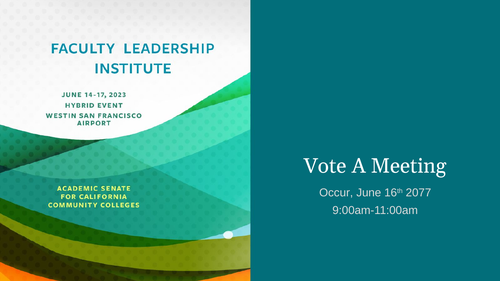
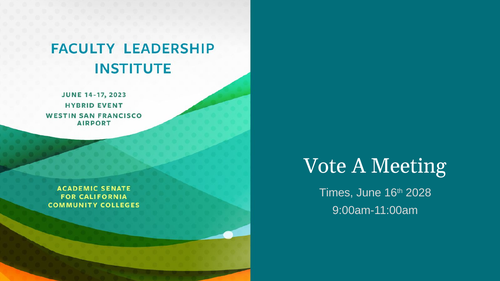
Occur: Occur -> Times
2077: 2077 -> 2028
